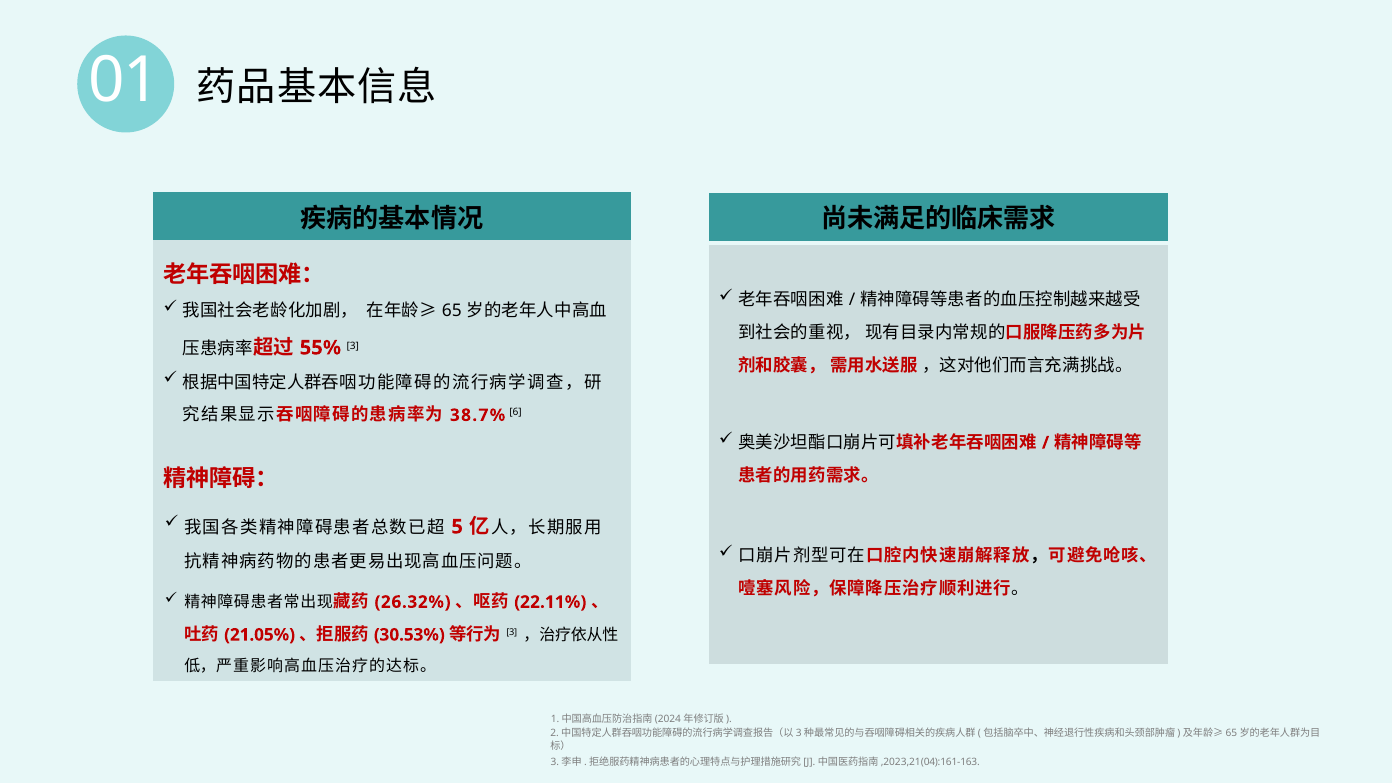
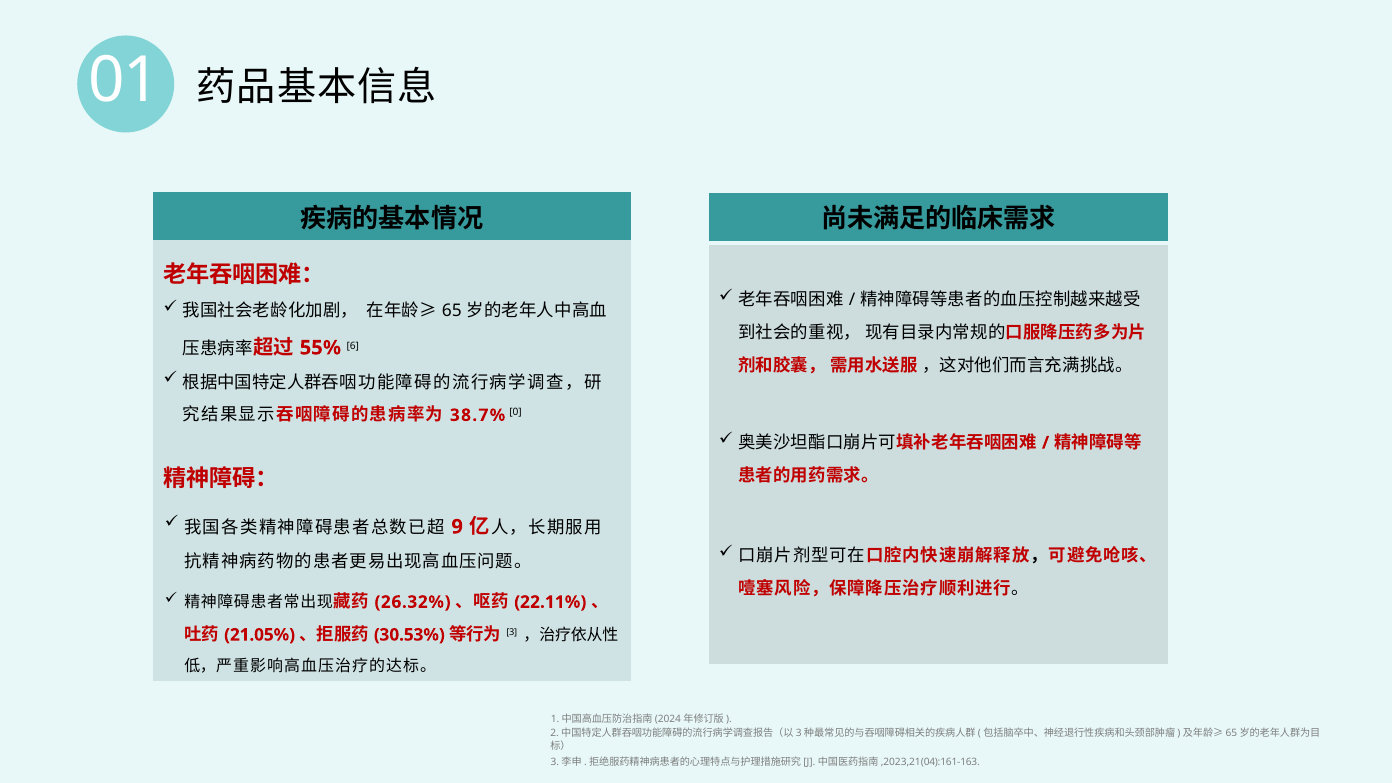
3 at (353, 346): 3 -> 6
6: 6 -> 0
5: 5 -> 9
